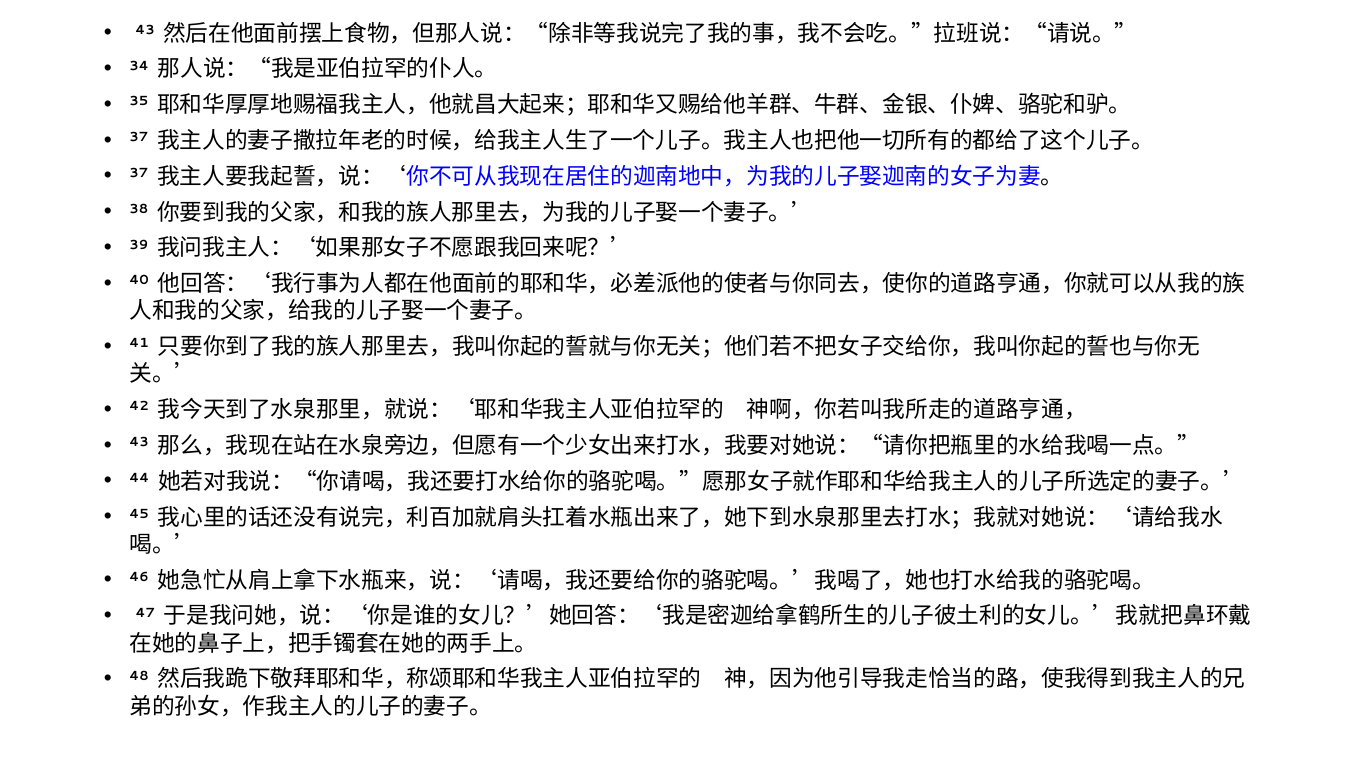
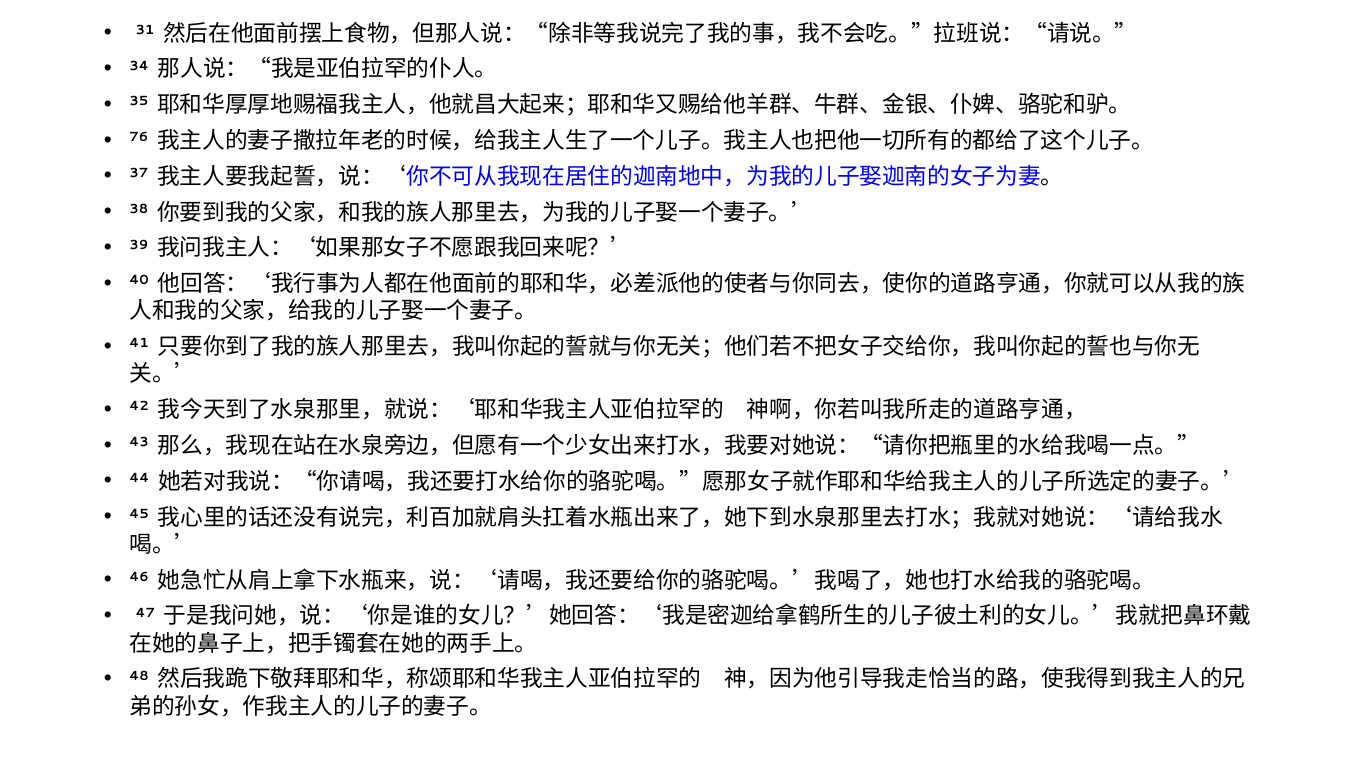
43 at (145, 30): 43 -> 31
37 at (139, 137): 37 -> 76
